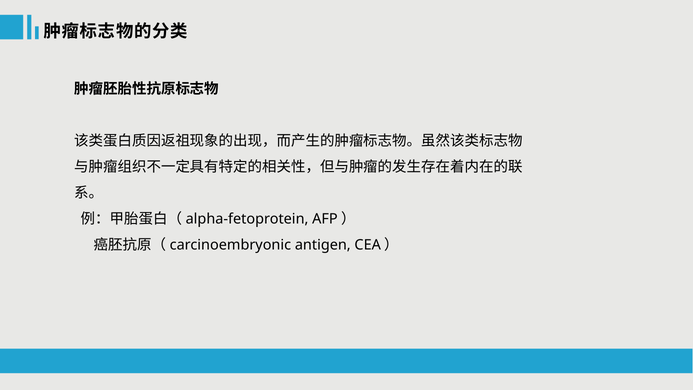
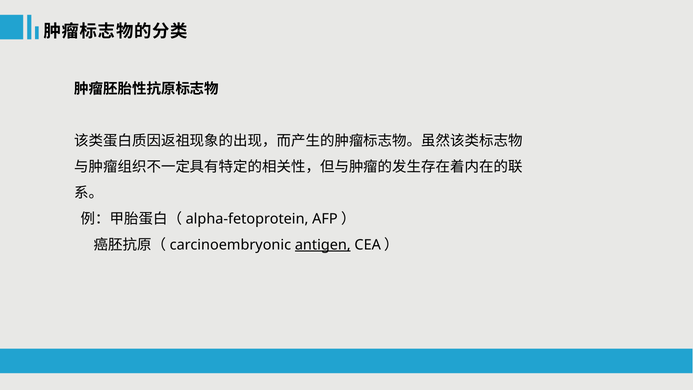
antigen underline: none -> present
